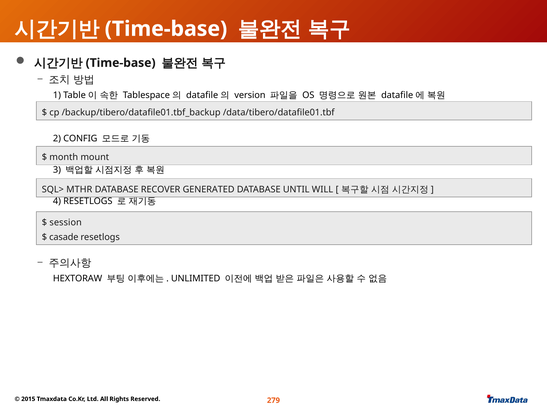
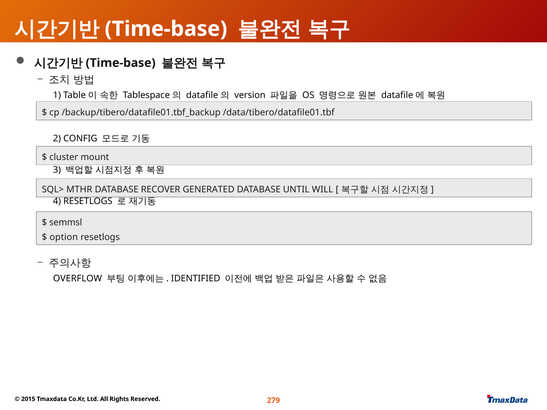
month: month -> cluster
session: session -> semmsl
casade: casade -> option
HEXTORAW: HEXTORAW -> OVERFLOW
UNLIMITED: UNLIMITED -> IDENTIFIED
